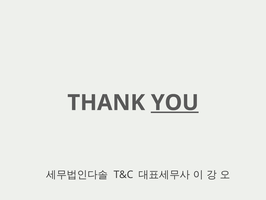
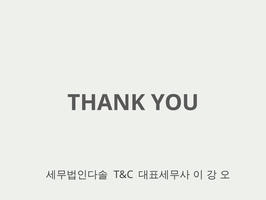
YOU underline: present -> none
